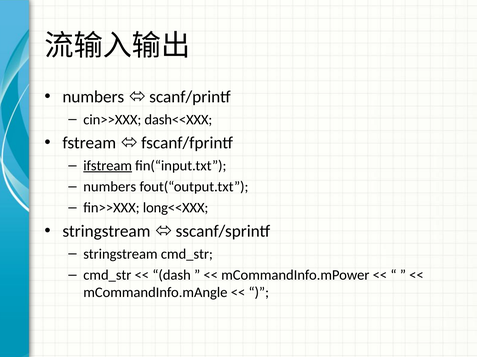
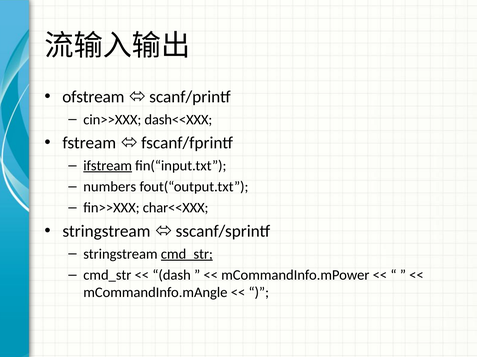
numbers at (93, 97): numbers -> ofstream
long<<XXX: long<<XXX -> char<<XXX
cmd_str at (187, 254) underline: none -> present
